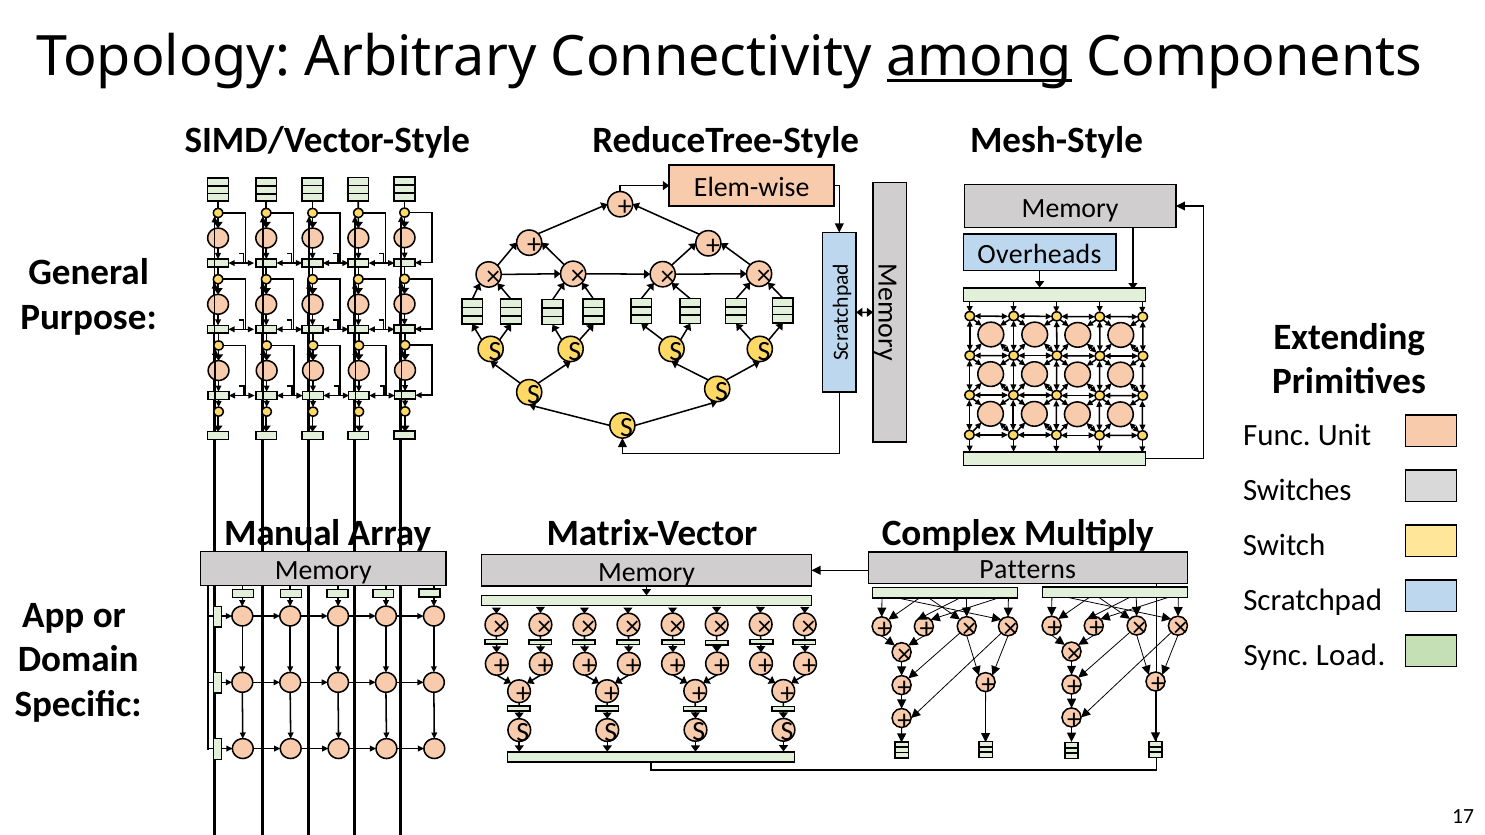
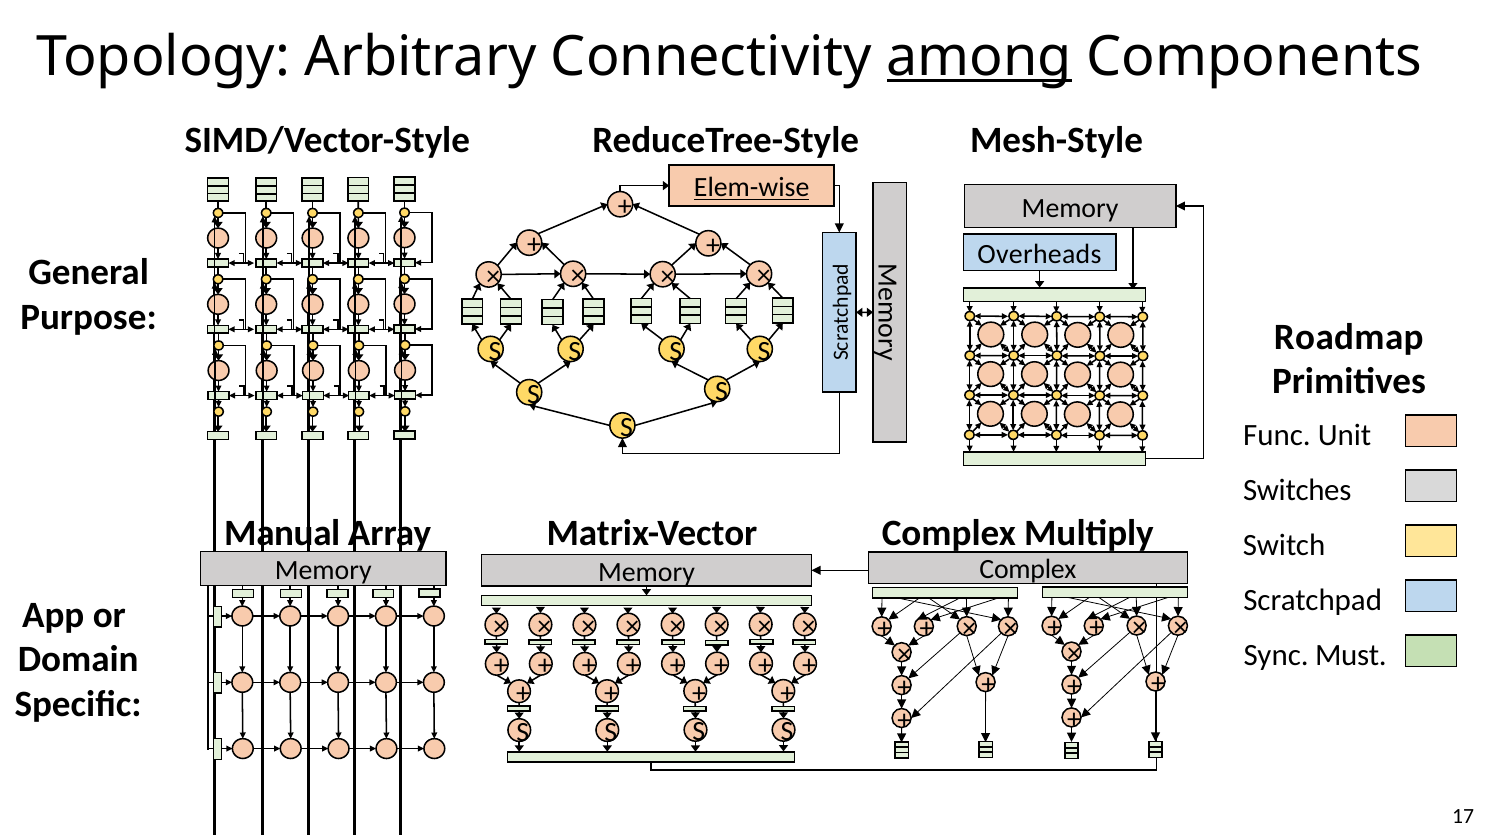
Elem-wise underline: none -> present
Extending: Extending -> Roadmap
Patterns at (1028, 570): Patterns -> Complex
Load: Load -> Must
